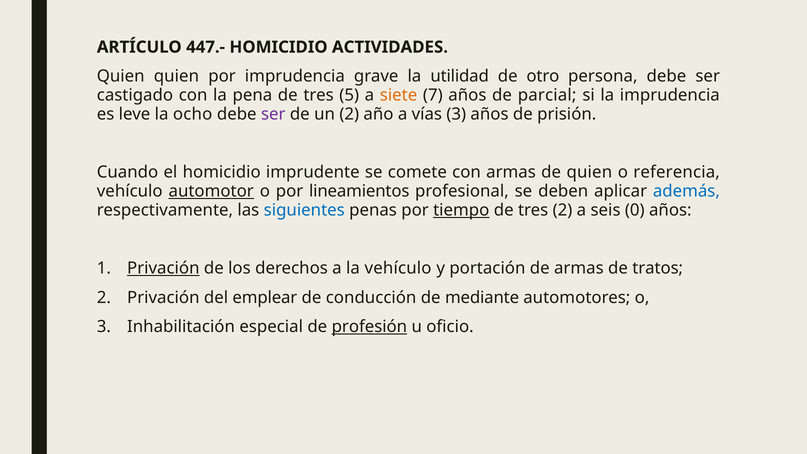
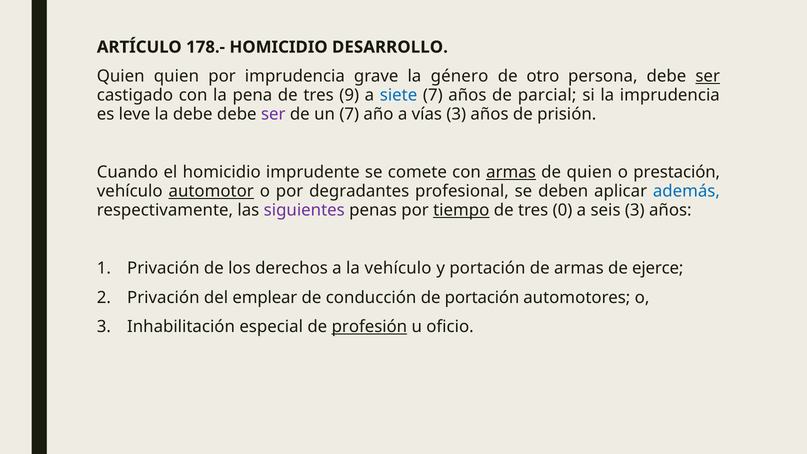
447.-: 447.- -> 178.-
ACTIVIDADES: ACTIVIDADES -> DESARROLLO
utilidad: utilidad -> género
ser at (708, 76) underline: none -> present
5: 5 -> 9
siete colour: orange -> blue
la ocho: ocho -> debe
un 2: 2 -> 7
armas at (511, 172) underline: none -> present
referencia: referencia -> prestación
lineamientos: lineamientos -> degradantes
siguientes colour: blue -> purple
tres 2: 2 -> 0
seis 0: 0 -> 3
Privación at (163, 268) underline: present -> none
tratos: tratos -> ejerce
de mediante: mediante -> portación
